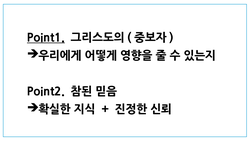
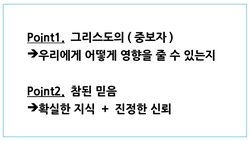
Point2 underline: none -> present
